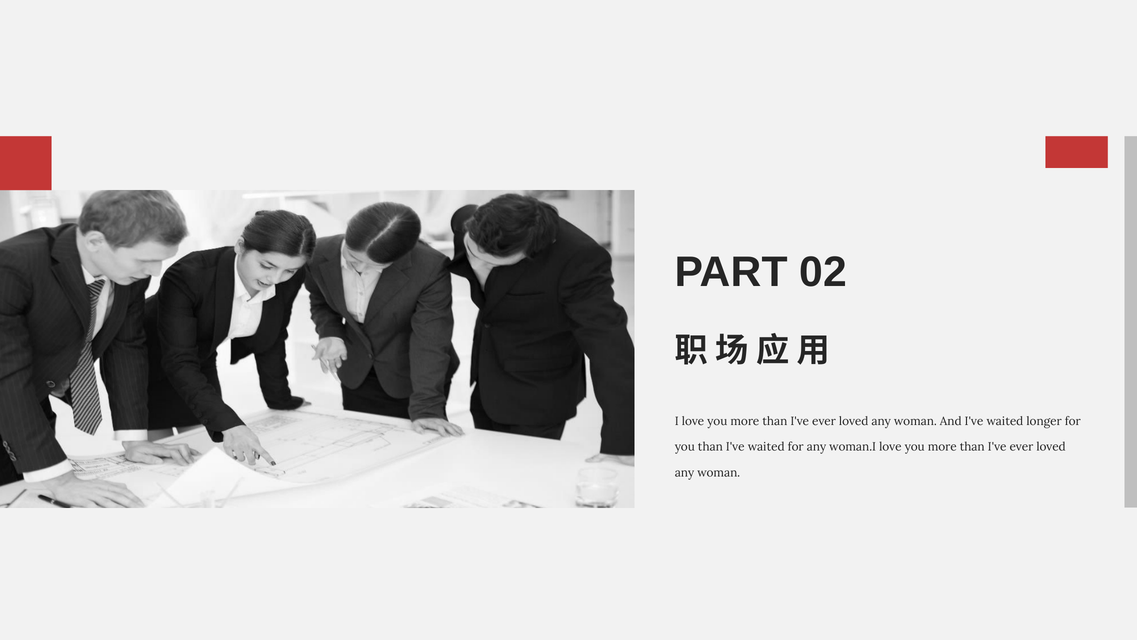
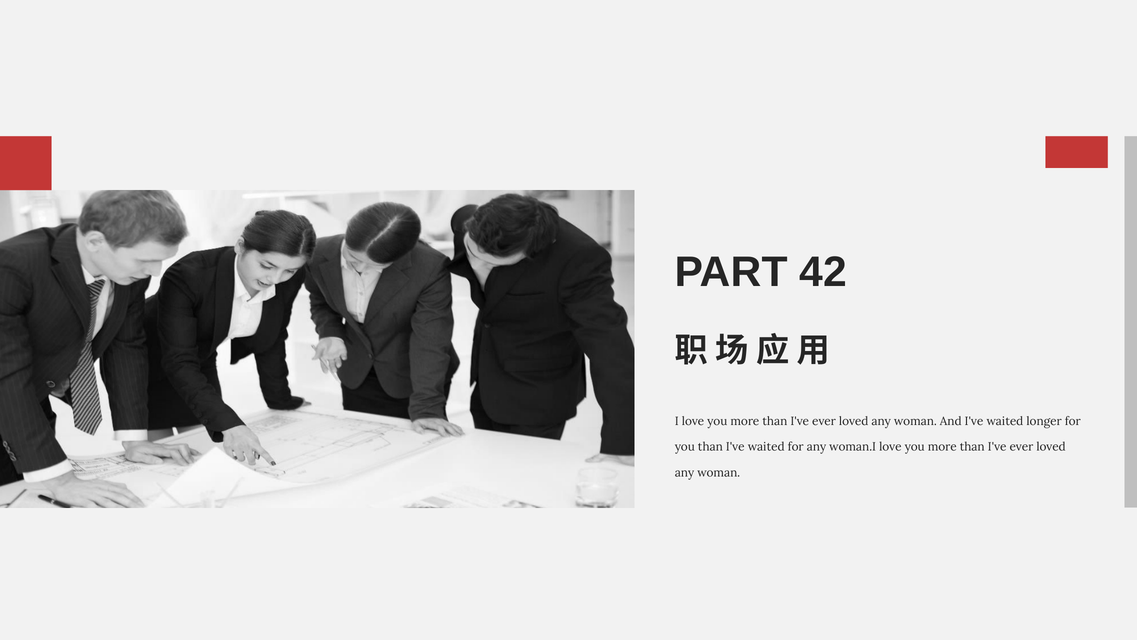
02: 02 -> 42
